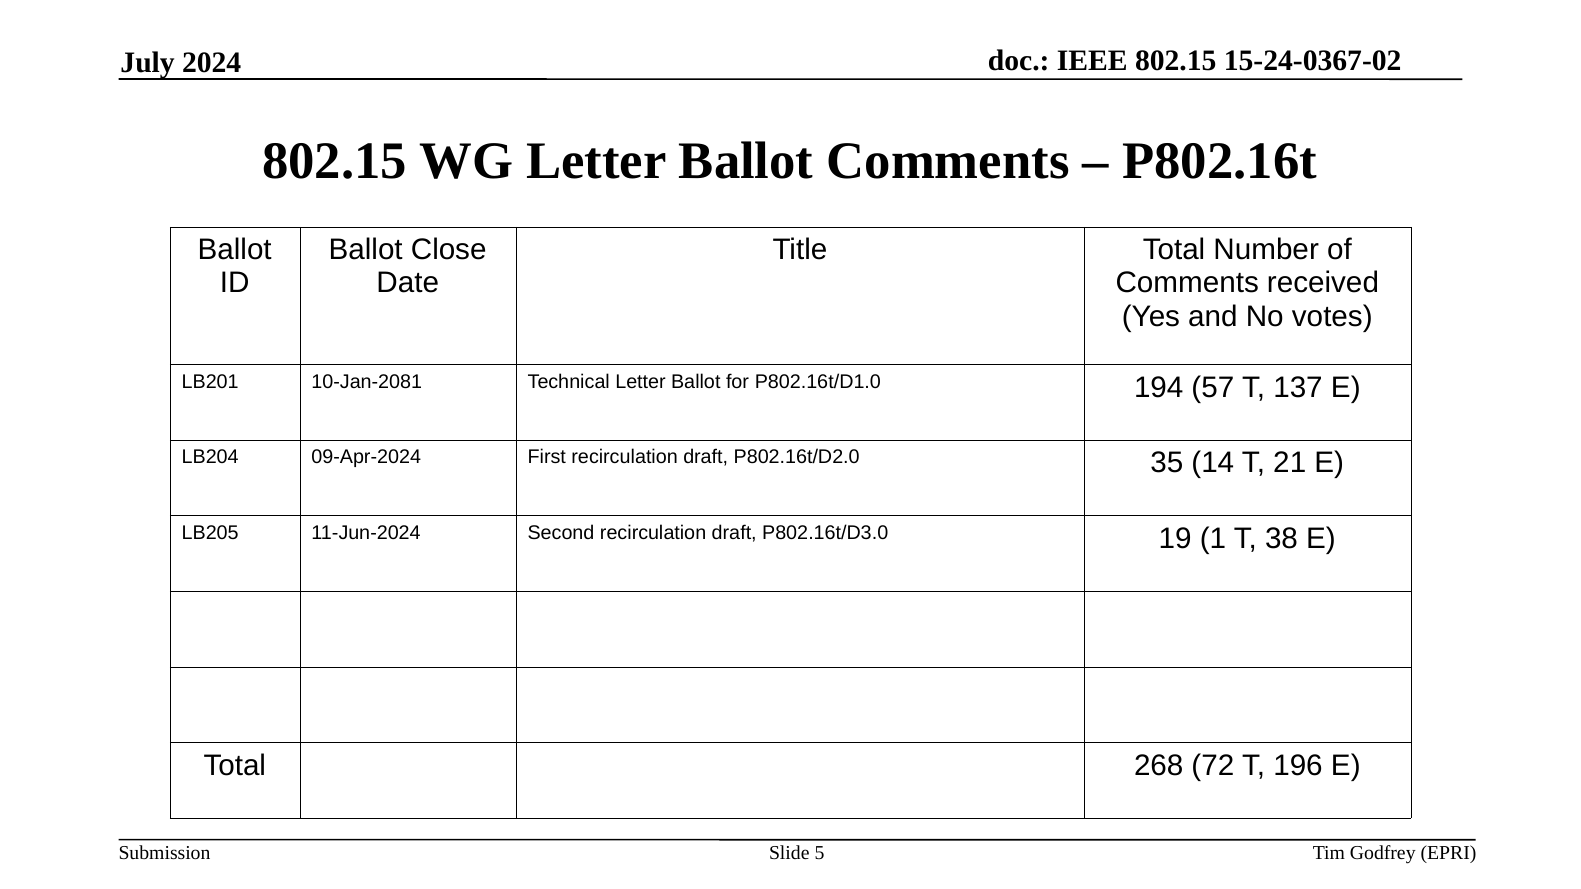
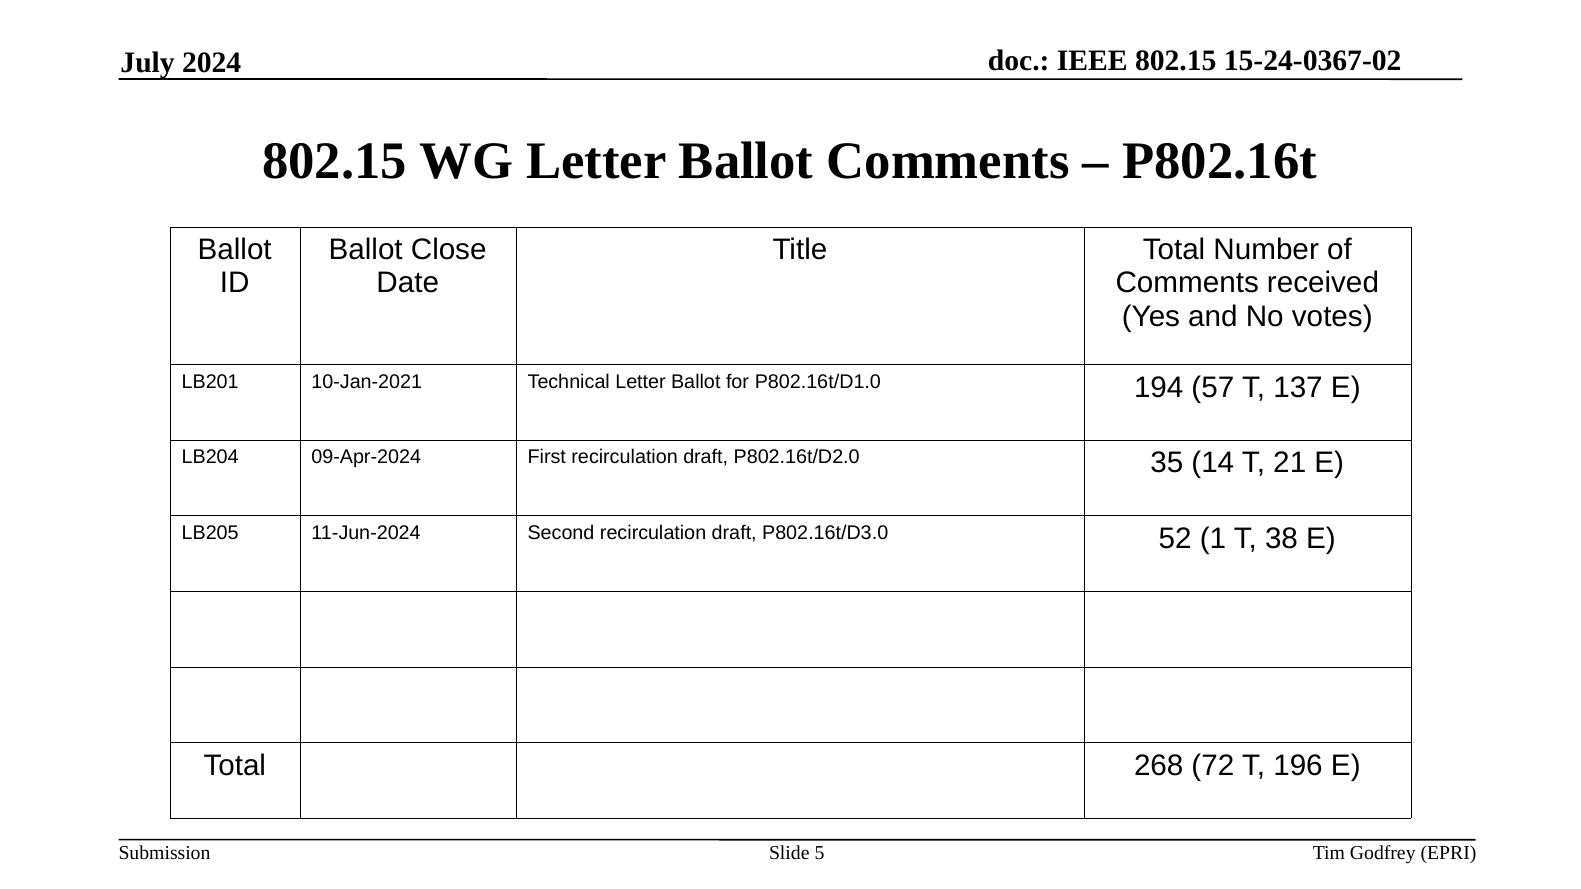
10-Jan-2081: 10-Jan-2081 -> 10-Jan-2021
19: 19 -> 52
